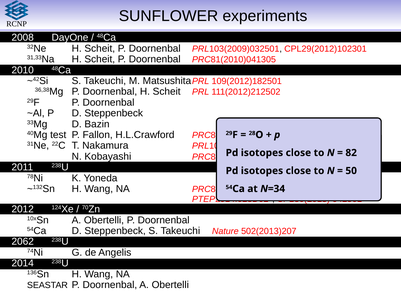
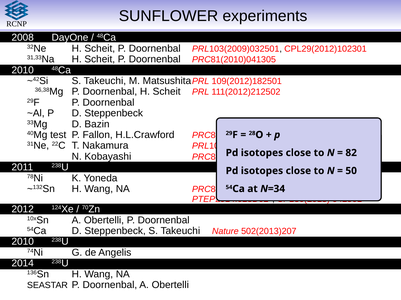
2062 at (23, 242): 2062 -> 2010
